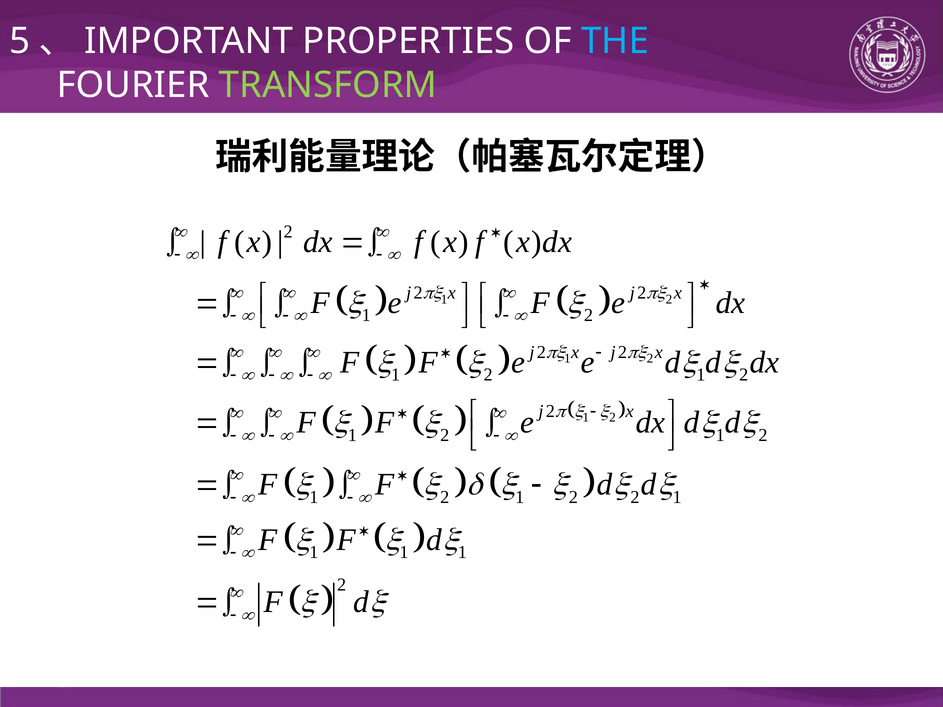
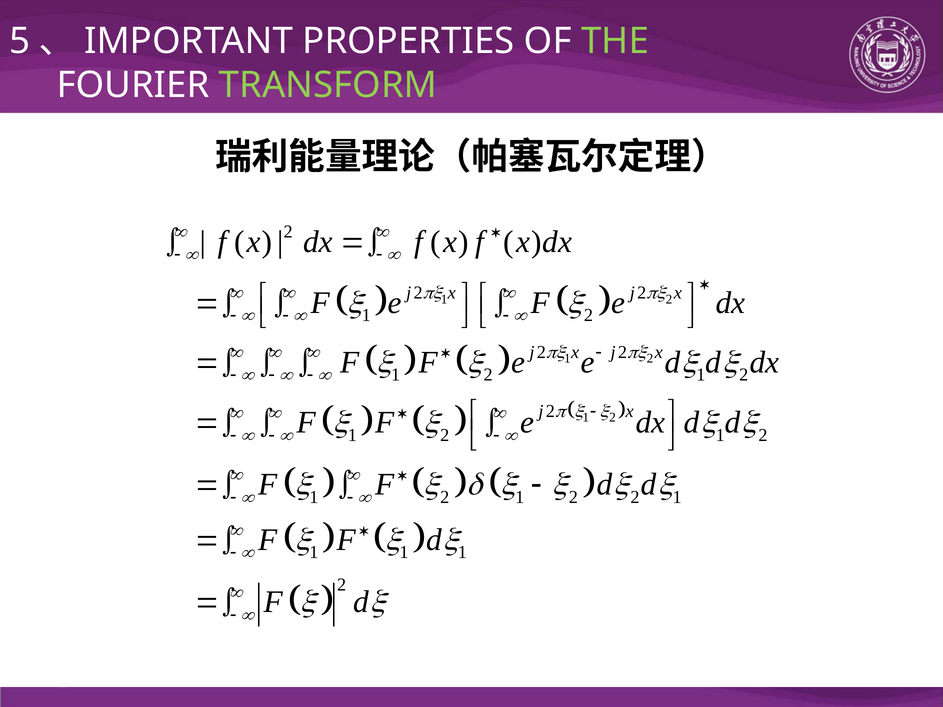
THE colour: light blue -> light green
